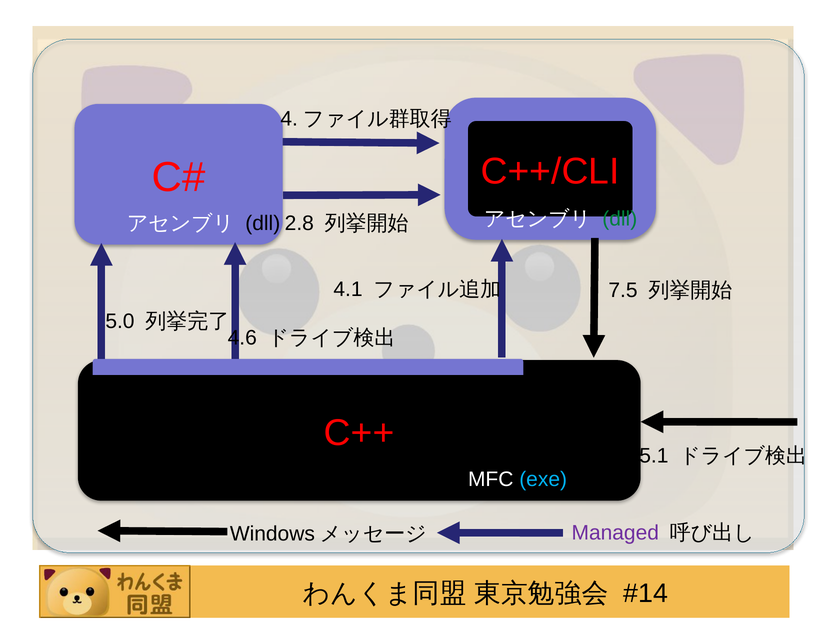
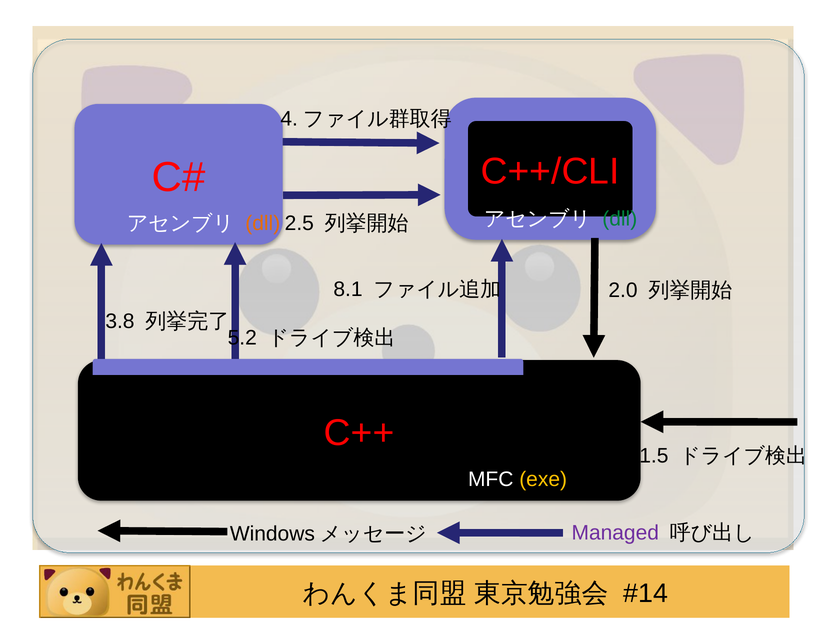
2.8: 2.8 -> 2.5
dll at (263, 223) colour: black -> orange
4.1: 4.1 -> 8.1
7.5: 7.5 -> 2.0
5.0: 5.0 -> 3.8
4.6: 4.6 -> 5.2
5.1: 5.1 -> 1.5
exe colour: light blue -> yellow
